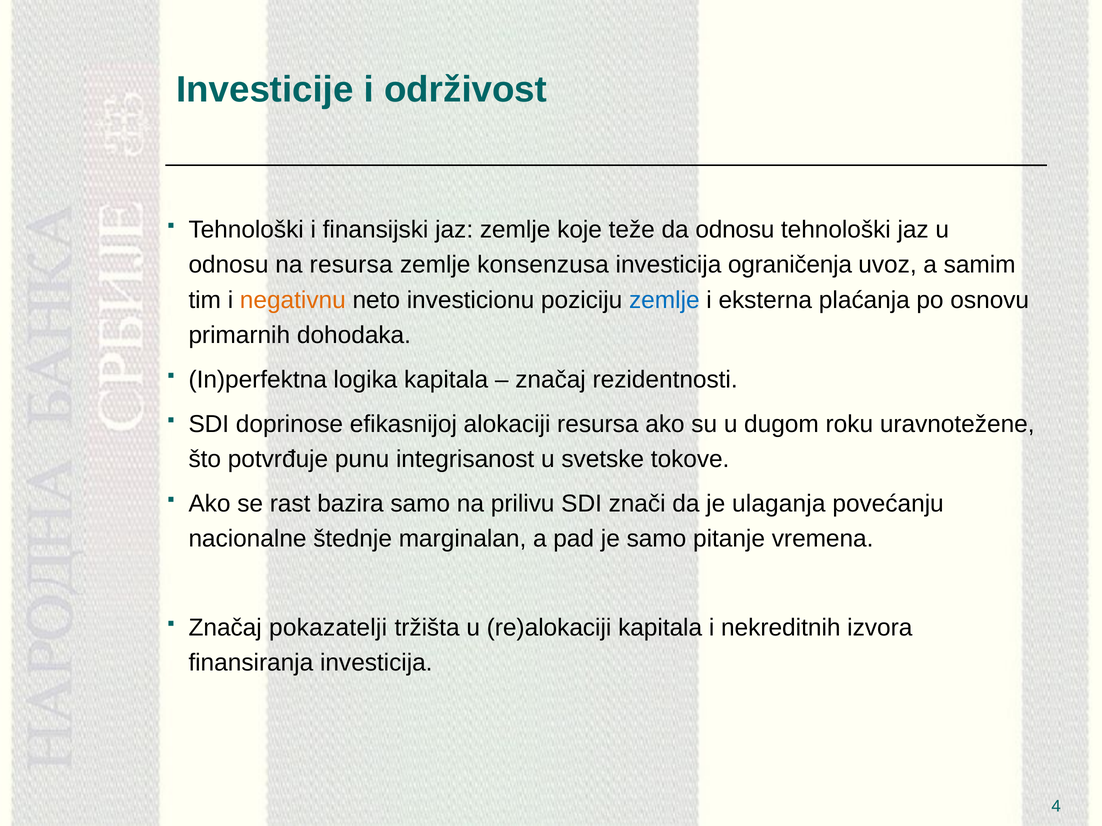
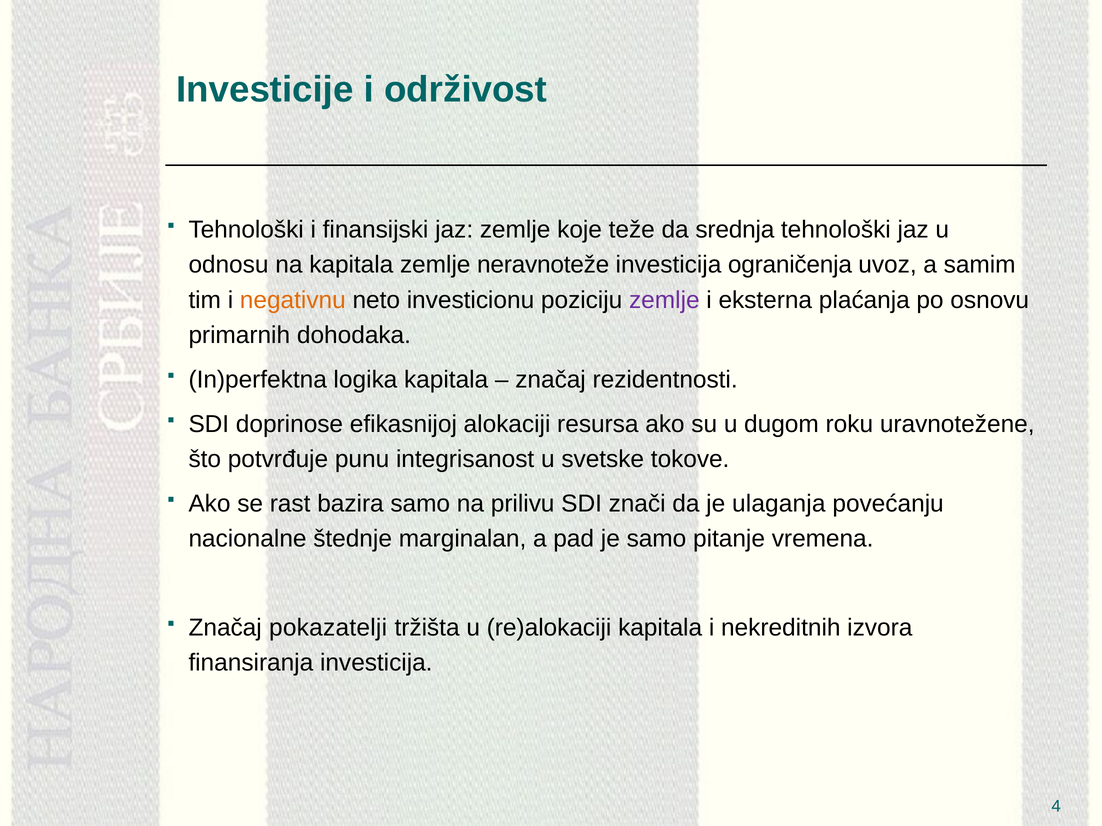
da odnosu: odnosu -> srednja
na resursa: resursa -> kapitala
konsenzusa: konsenzusa -> neravnoteže
zemlje at (664, 300) colour: blue -> purple
